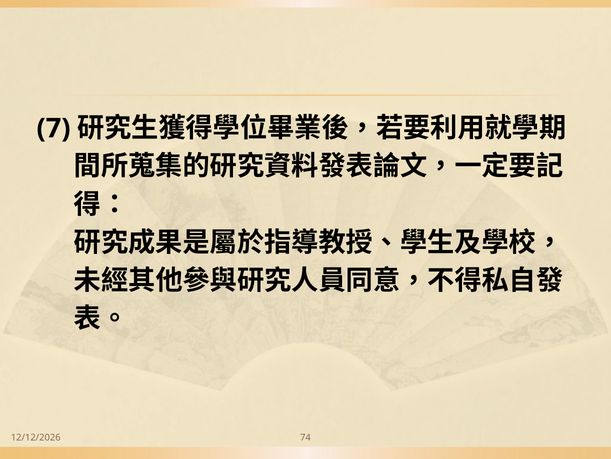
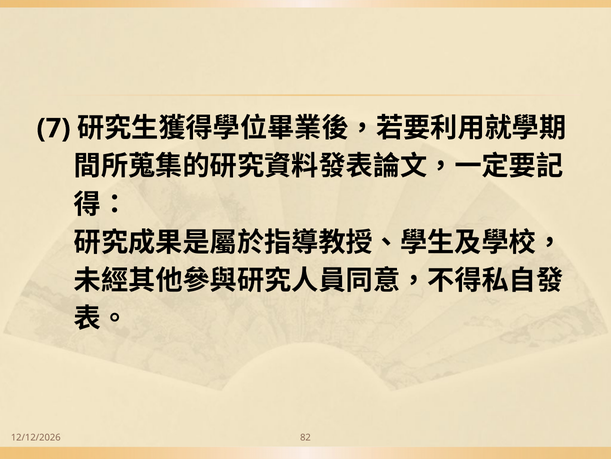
74: 74 -> 82
